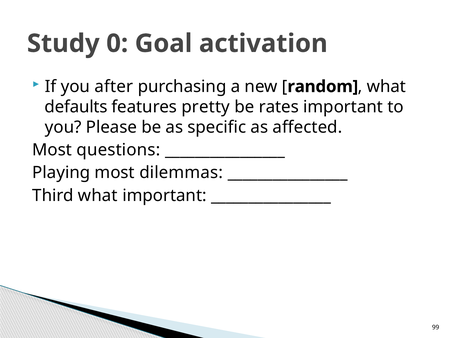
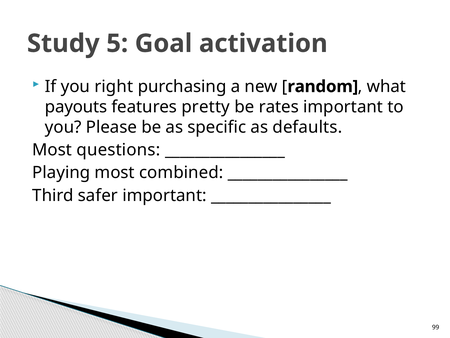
0: 0 -> 5
after: after -> right
defaults: defaults -> payouts
affected: affected -> defaults
dilemmas: dilemmas -> combined
Third what: what -> safer
